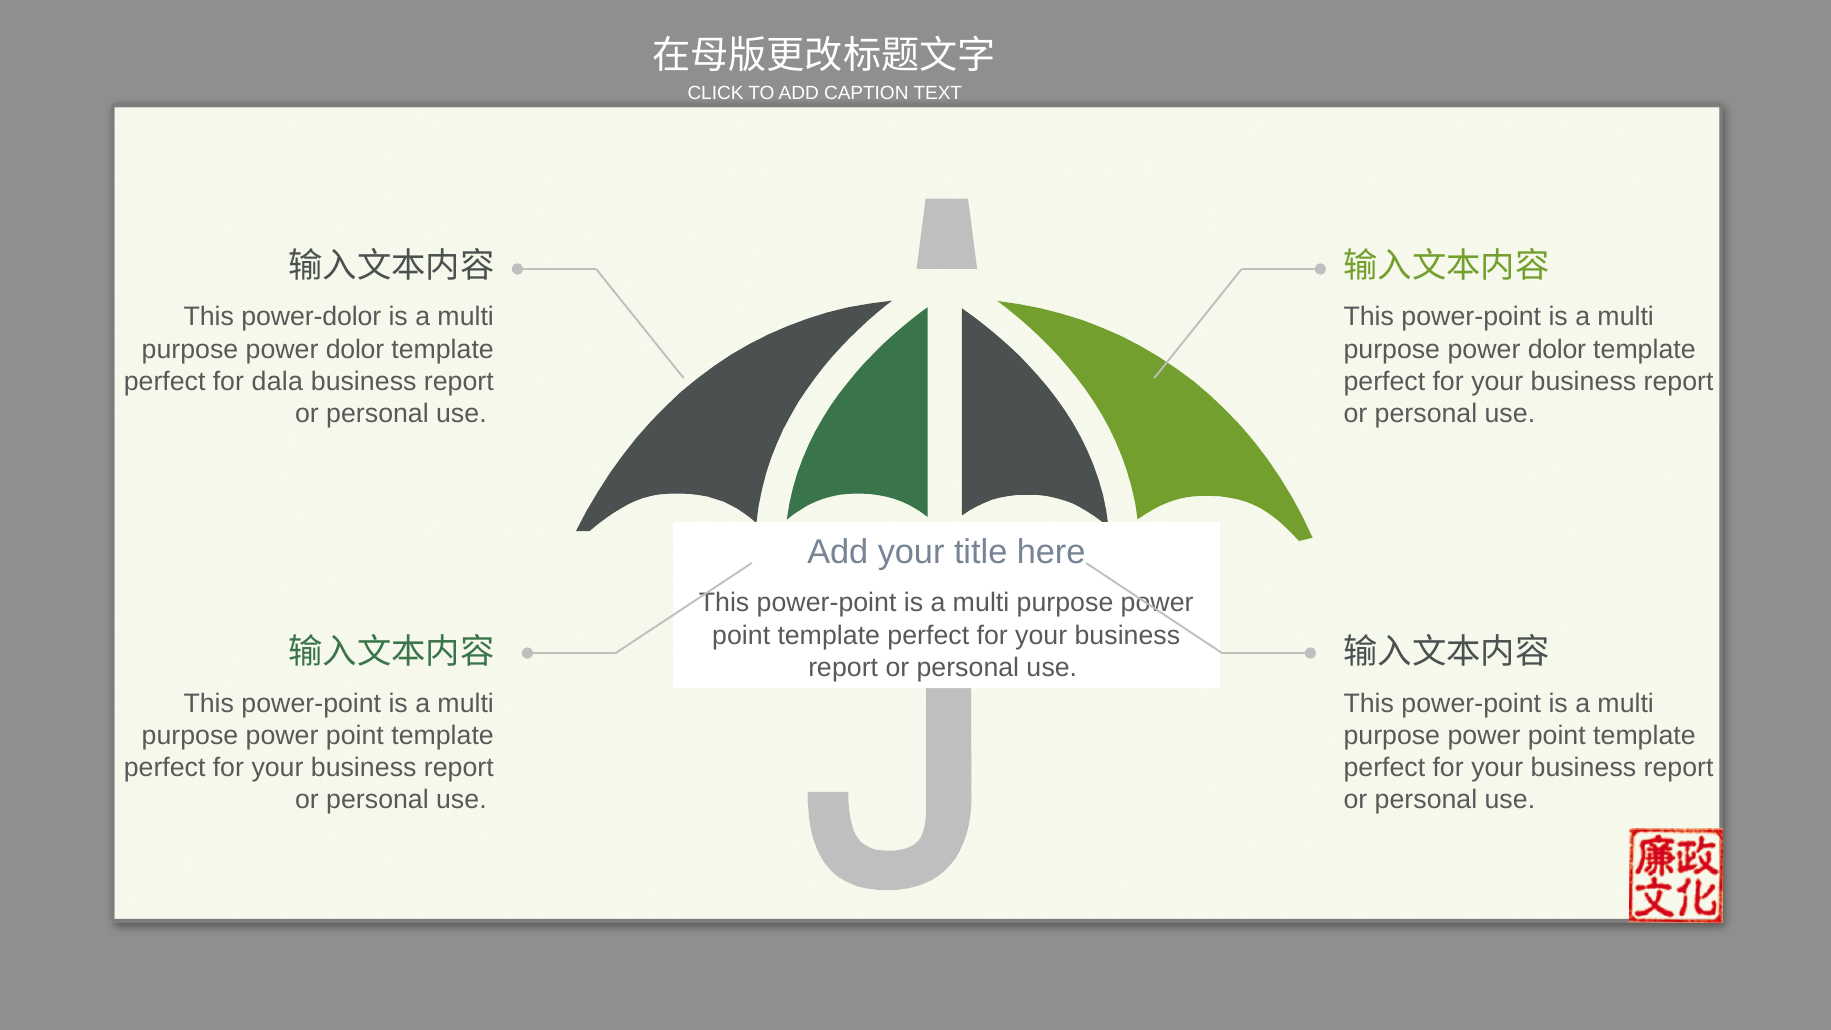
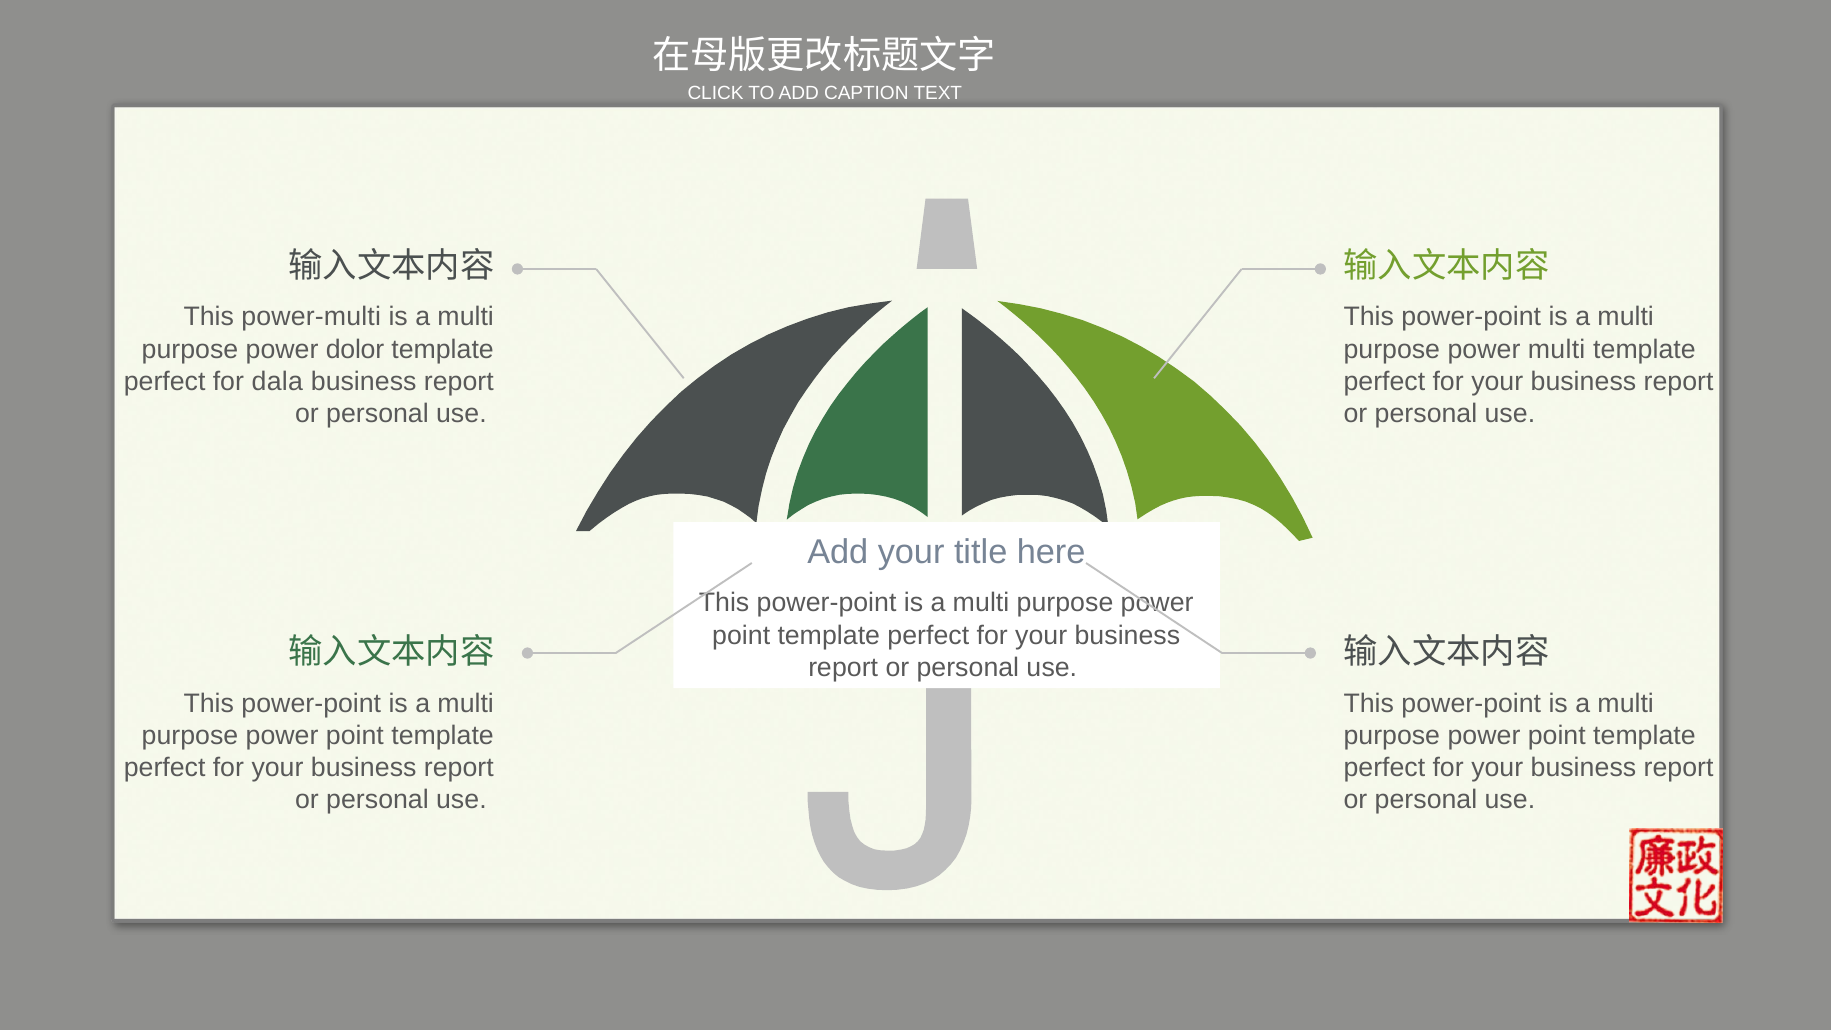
power-dolor: power-dolor -> power-multi
dolor at (1557, 349): dolor -> multi
